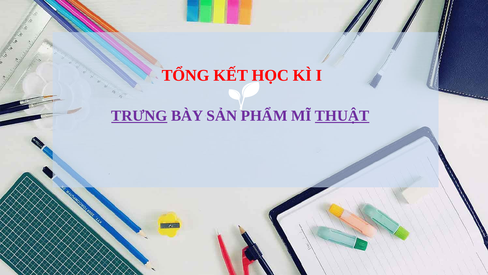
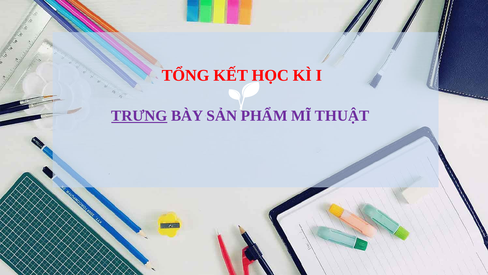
THUẬT underline: present -> none
